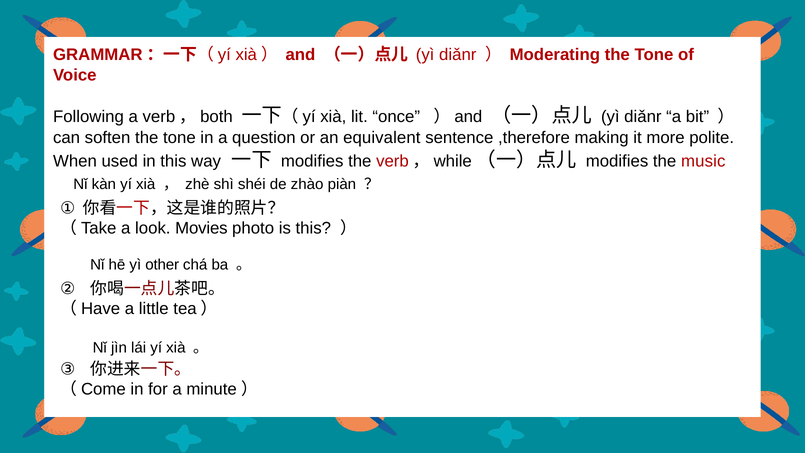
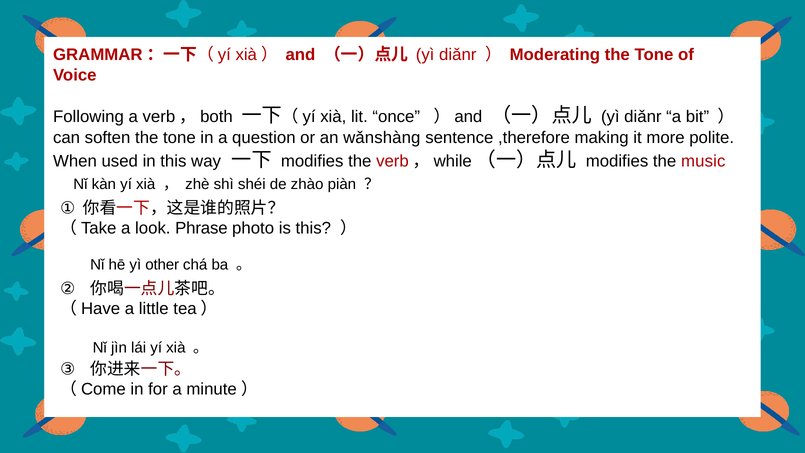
equivalent: equivalent -> wǎnshàng
Movies: Movies -> Phrase
